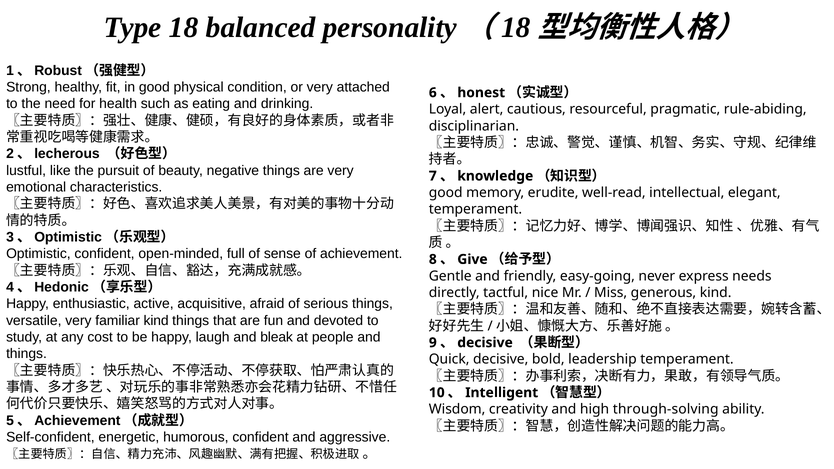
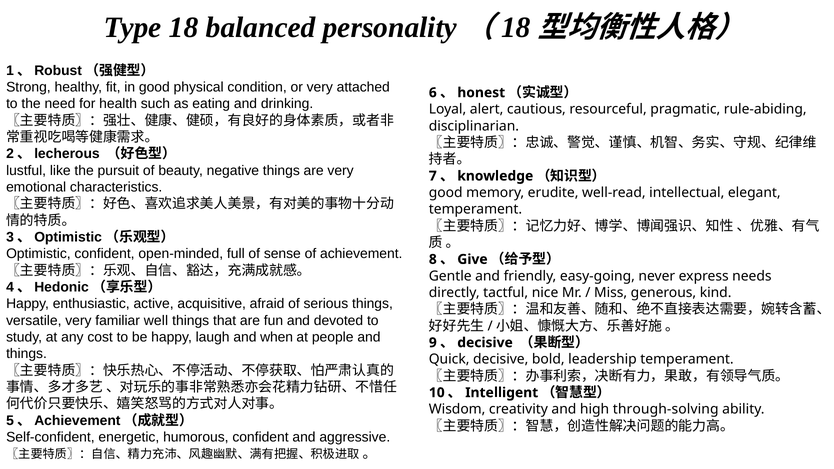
familiar kind: kind -> well
bleak: bleak -> when
